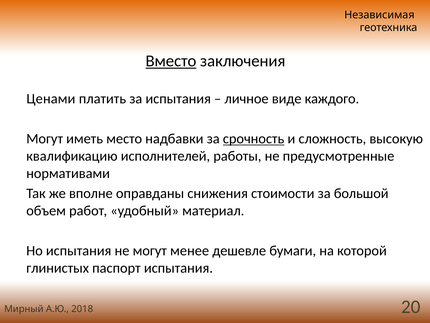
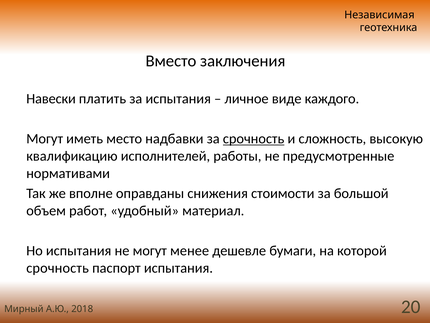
Вместо underline: present -> none
Ценами: Ценами -> Навески
глинистых at (58, 268): глинистых -> срочность
